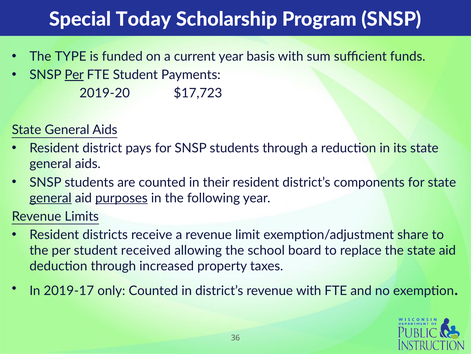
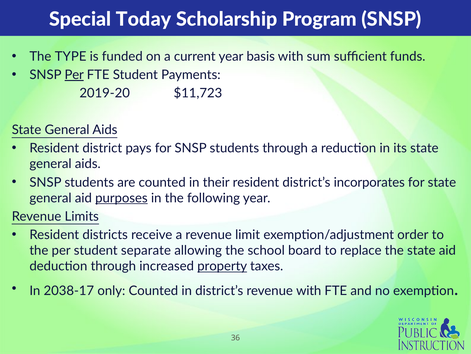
$17,723: $17,723 -> $11,723
components: components -> incorporates
general at (50, 198) underline: present -> none
share: share -> order
received: received -> separate
property underline: none -> present
2019-17: 2019-17 -> 2038-17
